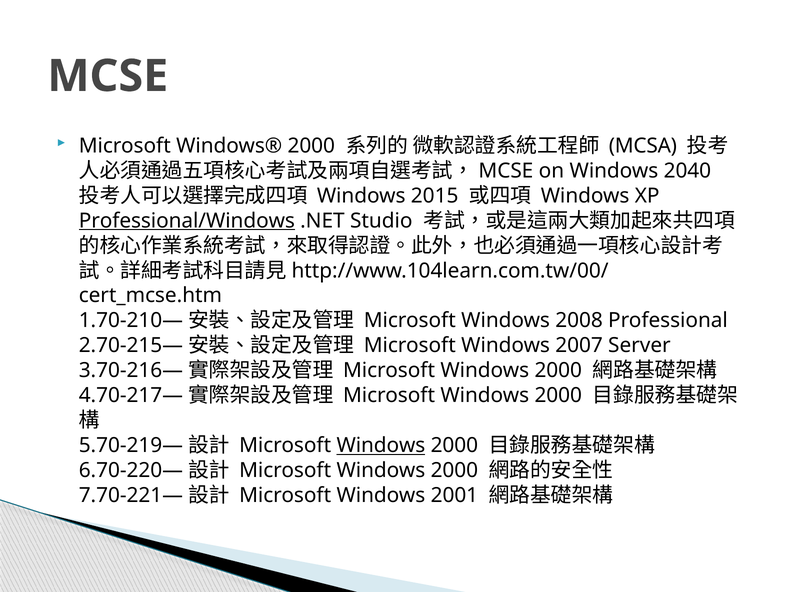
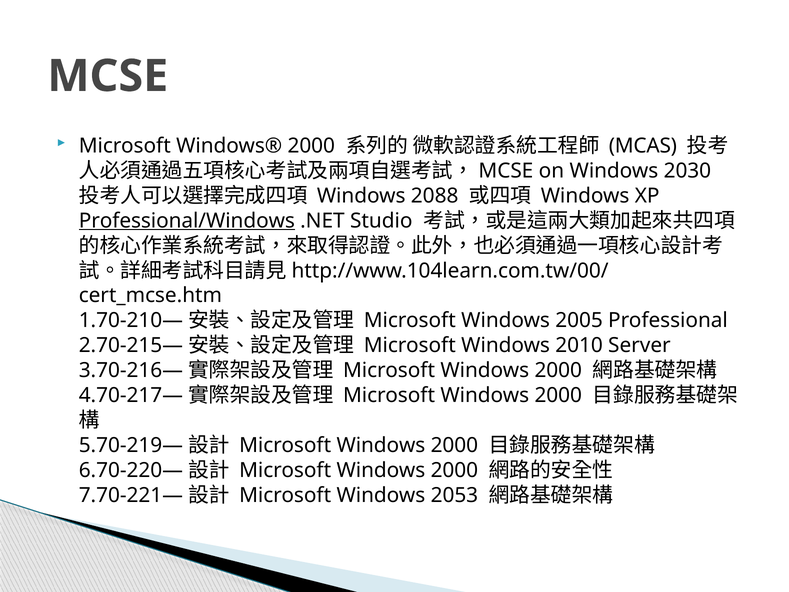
MCSA: MCSA -> MCAS
2040: 2040 -> 2030
2015: 2015 -> 2088
2008: 2008 -> 2005
2007: 2007 -> 2010
Windows at (381, 445) underline: present -> none
2001: 2001 -> 2053
